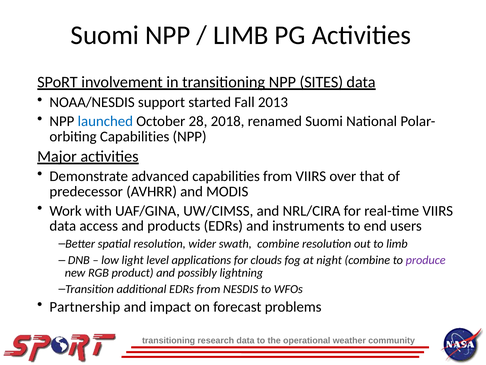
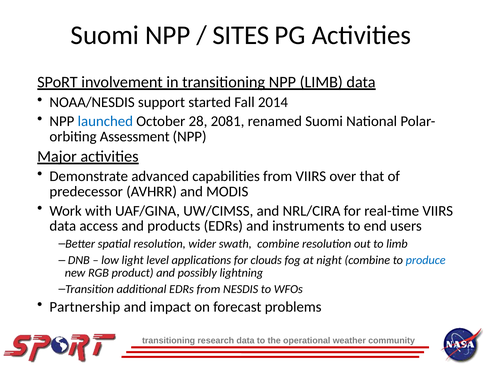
LIMB at (241, 35): LIMB -> SITES
NPP SITES: SITES -> LIMB
2013: 2013 -> 2014
2018: 2018 -> 2081
Capabilities at (135, 136): Capabilities -> Assessment
produce colour: purple -> blue
